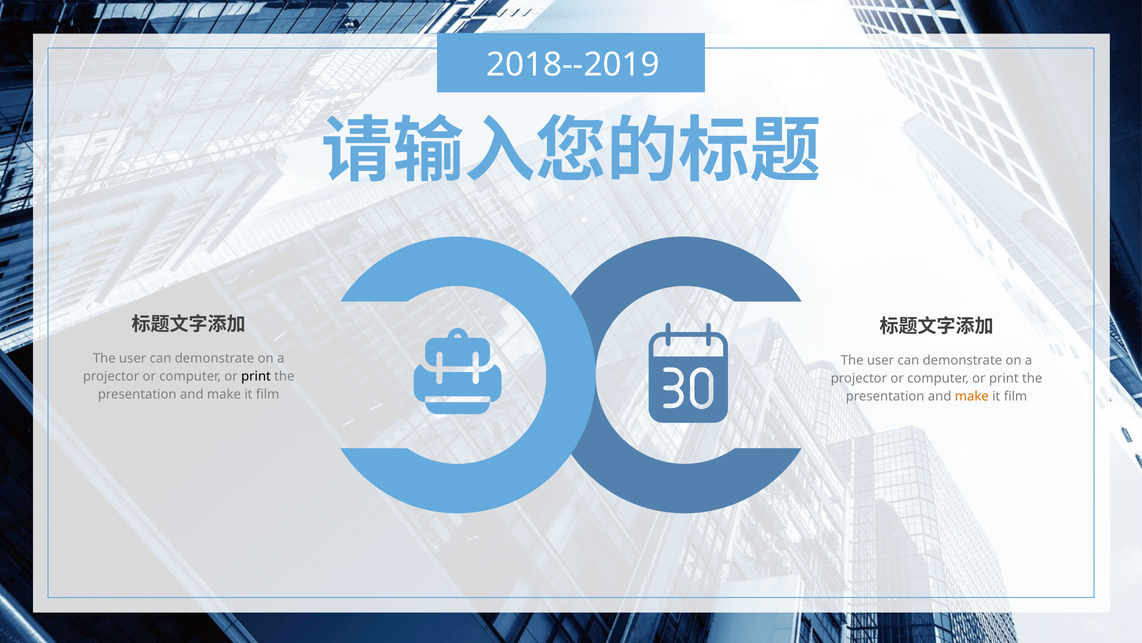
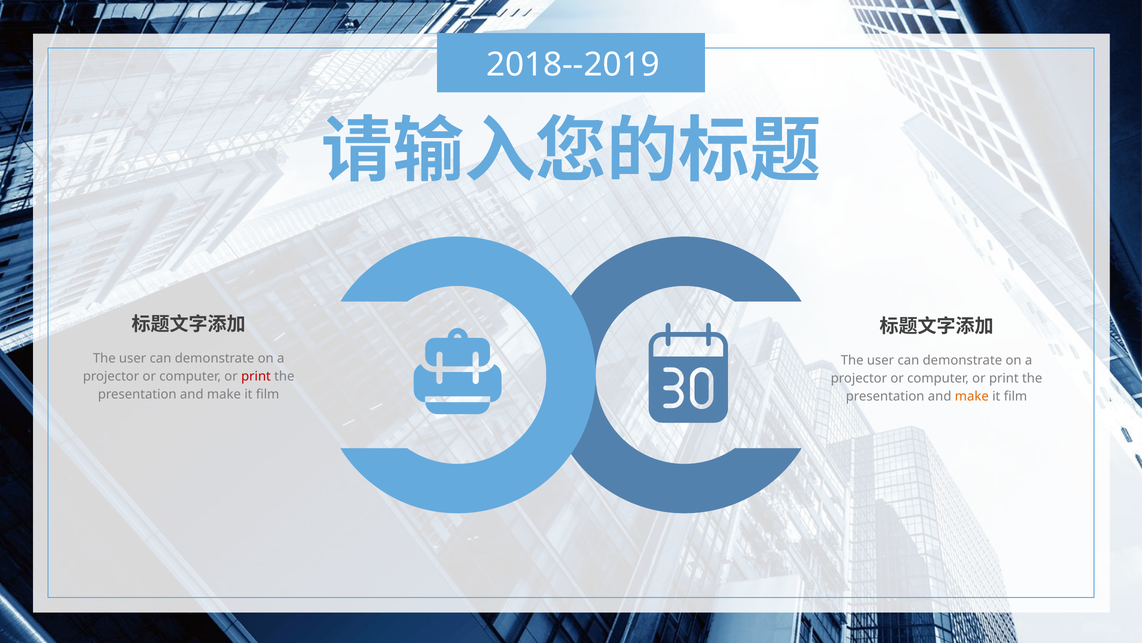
print at (256, 376) colour: black -> red
